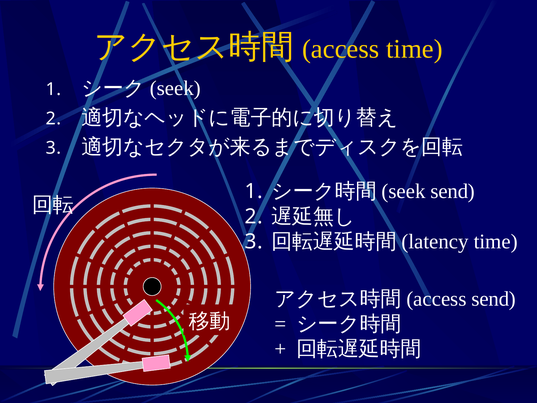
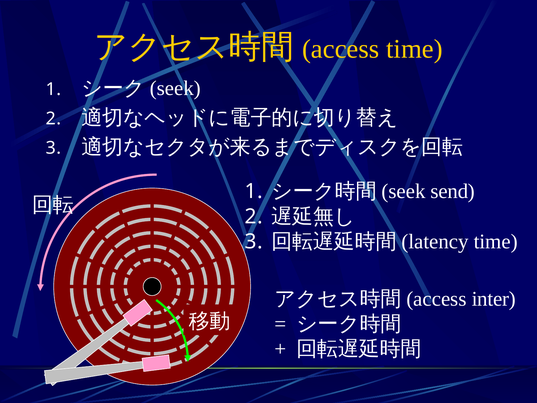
send at (494, 299): send -> inter
